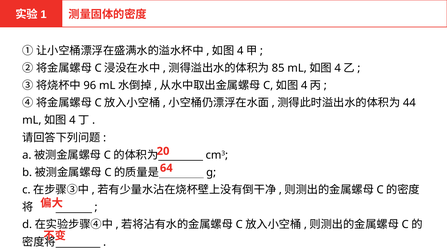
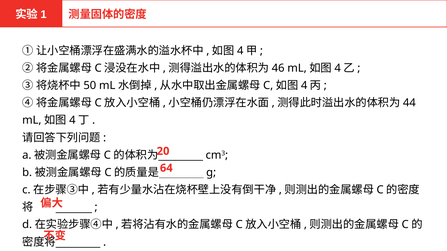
85: 85 -> 46
96: 96 -> 50
